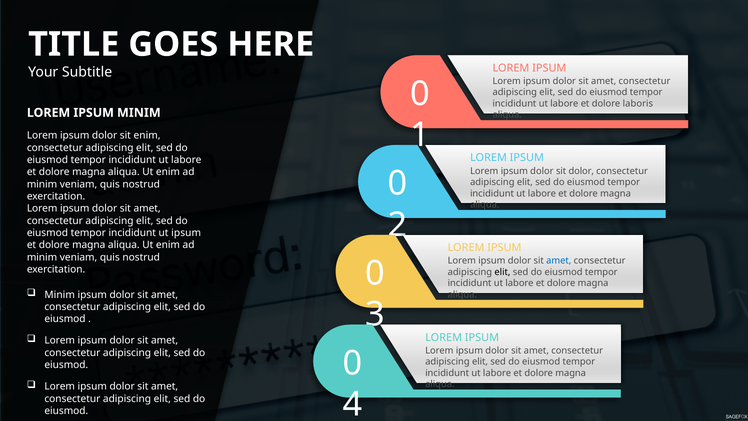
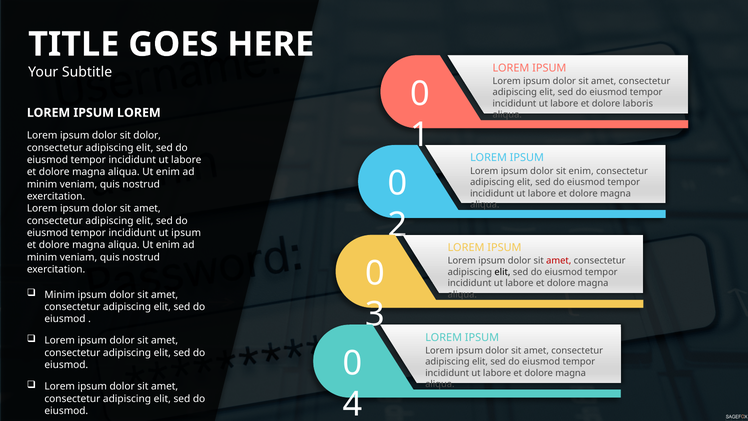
MINIM at (139, 113): MINIM -> LOREM
sit enim: enim -> dolor
sit dolor: dolor -> enim
amet at (559, 261) colour: blue -> red
